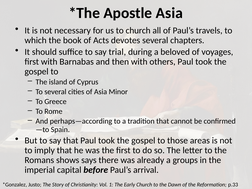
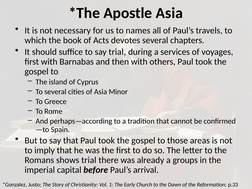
to church: church -> names
beloved: beloved -> services
shows says: says -> trial
